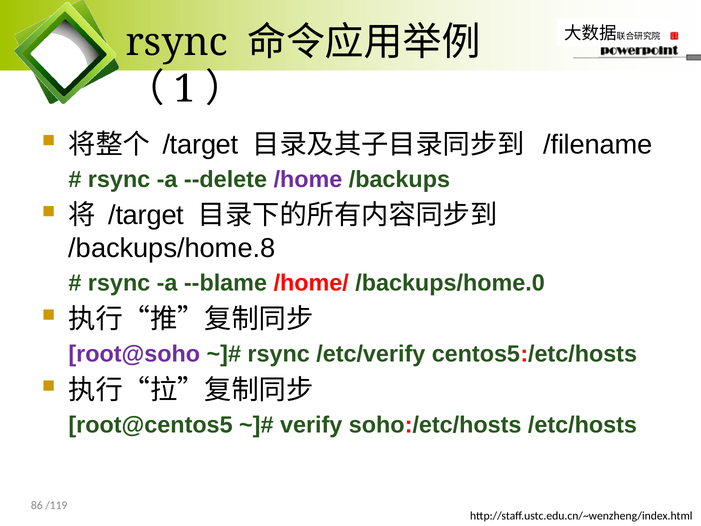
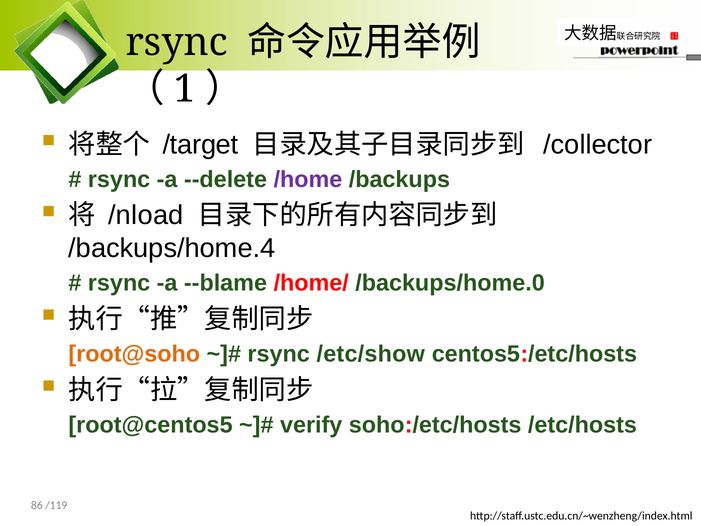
/filename: /filename -> /collector
/target at (146, 215): /target -> /nload
/backups/home.8: /backups/home.8 -> /backups/home.4
root@soho colour: purple -> orange
/etc/verify: /etc/verify -> /etc/show
